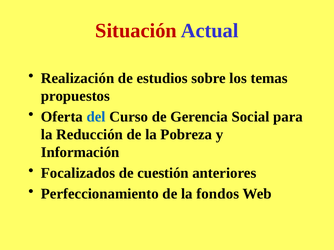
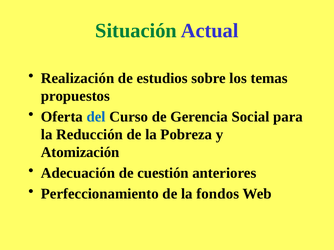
Situación colour: red -> green
Información: Información -> Atomización
Focalizados: Focalizados -> Adecuación
